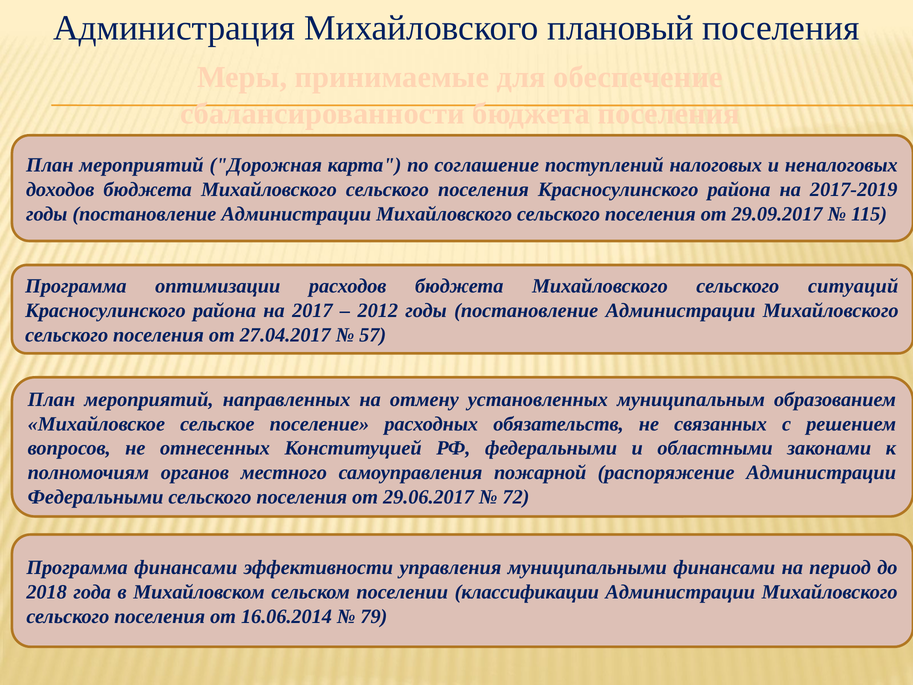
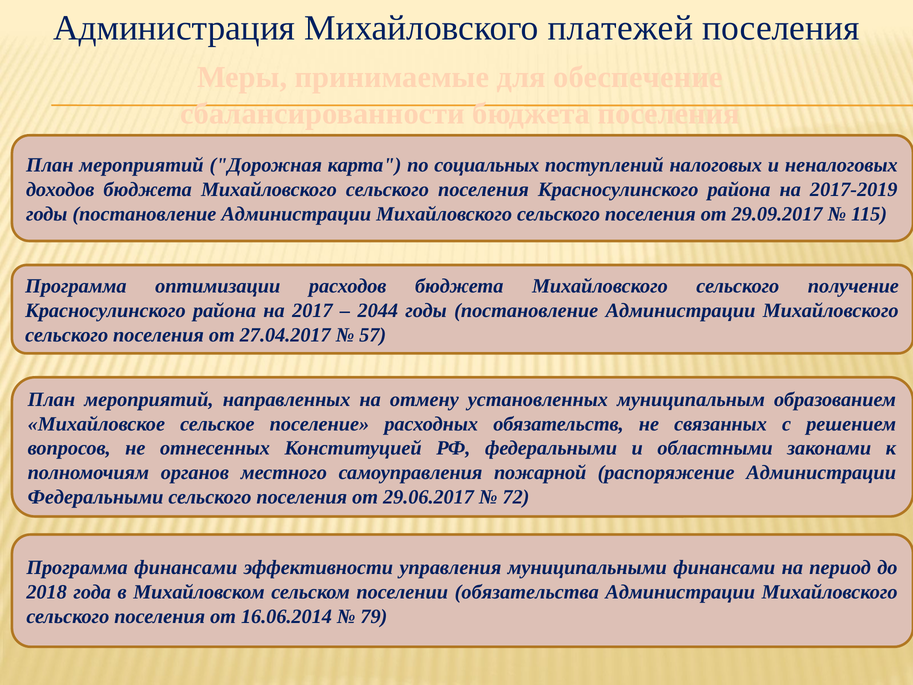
плановый: плановый -> платежей
соглашение: соглашение -> социальных
ситуаций: ситуаций -> получение
2012: 2012 -> 2044
классификации: классификации -> обязательства
